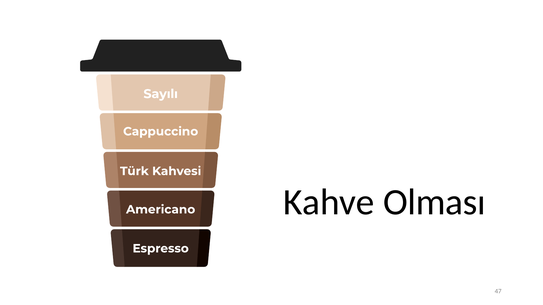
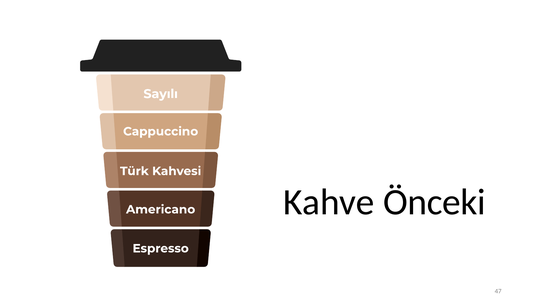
Olması: Olması -> Önceki
